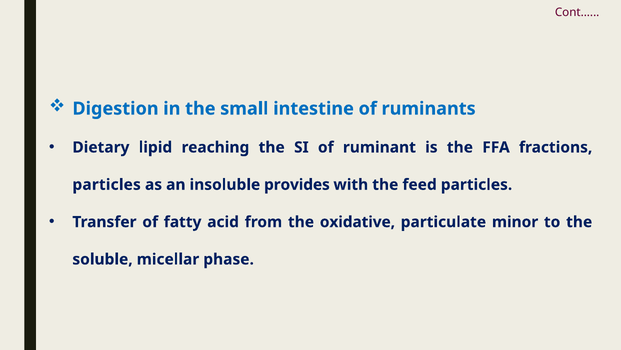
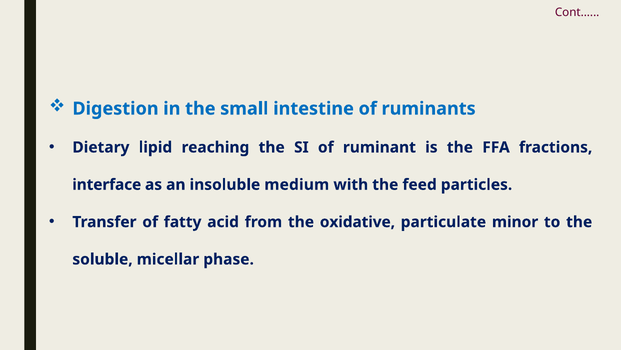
particles at (107, 184): particles -> interface
provides: provides -> medium
